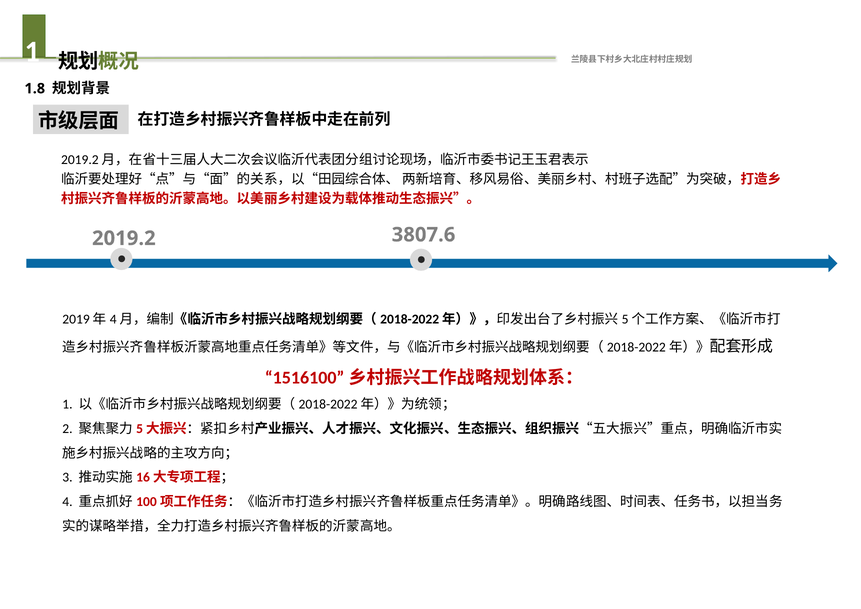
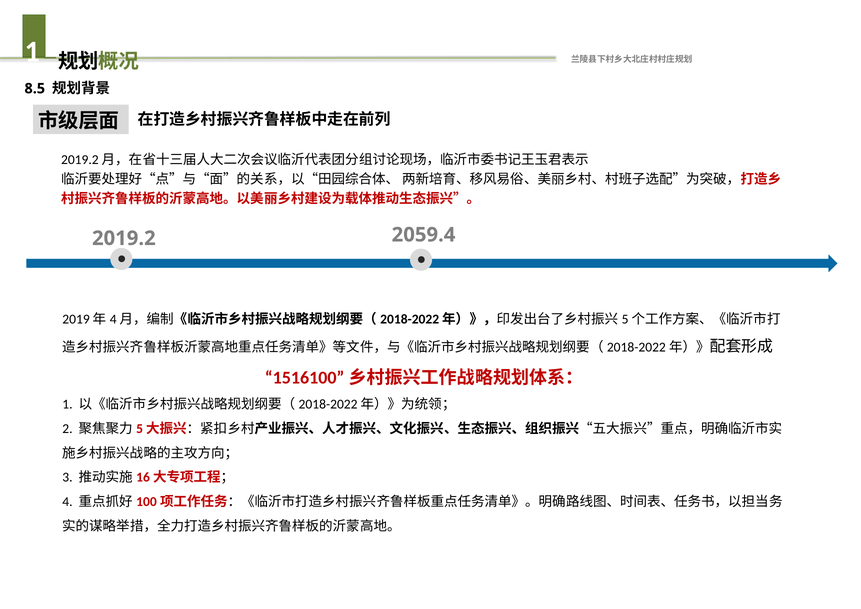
1.8: 1.8 -> 8.5
3807.6: 3807.6 -> 2059.4
